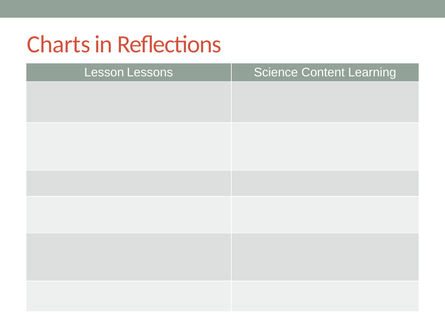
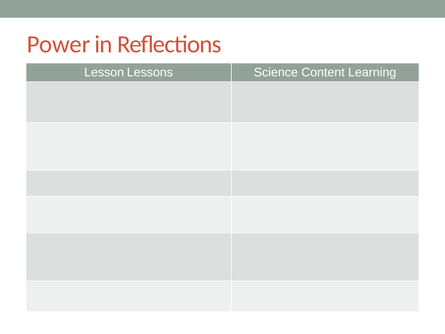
Charts: Charts -> Power
